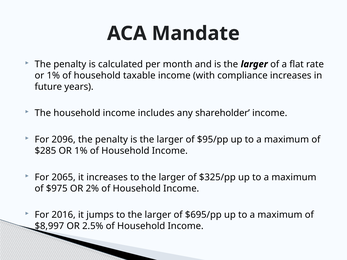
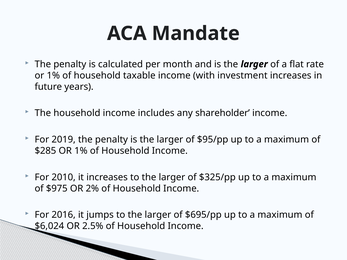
compliance: compliance -> investment
2096: 2096 -> 2019
2065: 2065 -> 2010
$8,997: $8,997 -> $6,024
